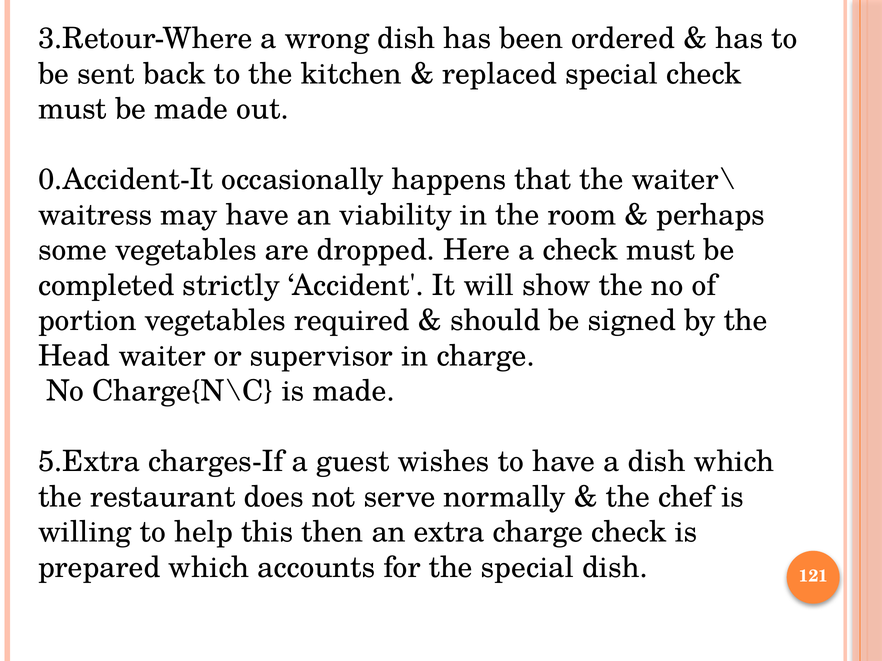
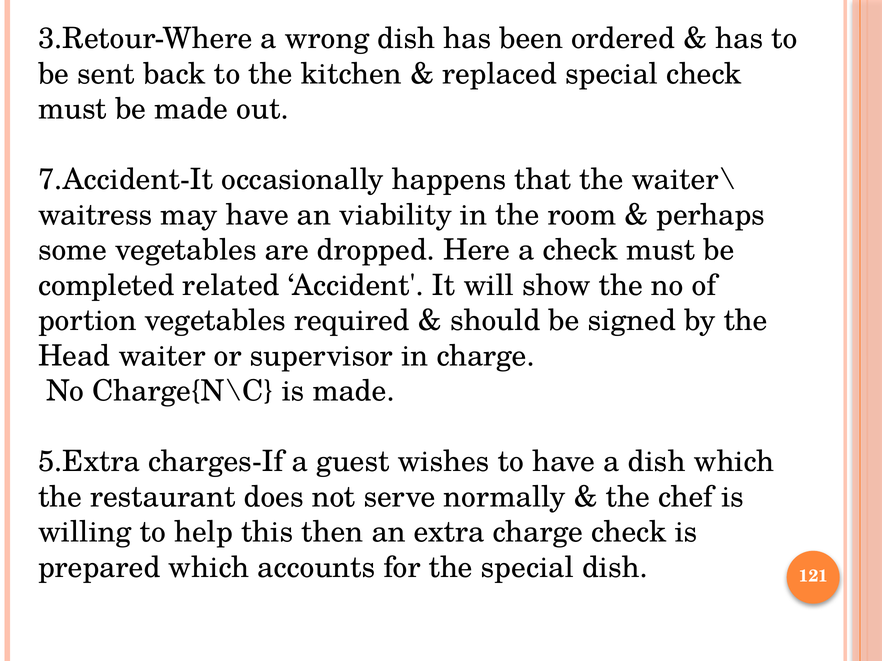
0.Accident-It: 0.Accident-It -> 7.Accident-It
strictly: strictly -> related
